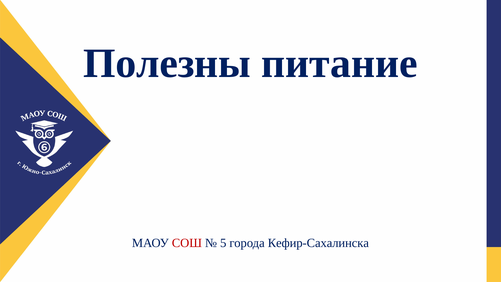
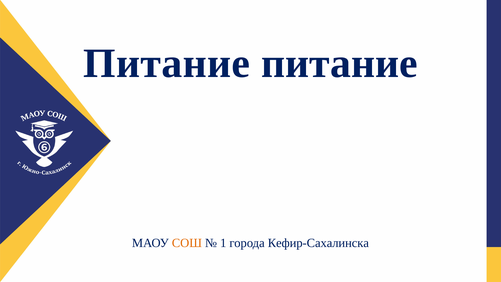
Полезны at (167, 63): Полезны -> Питание
СОШ colour: red -> orange
5: 5 -> 1
